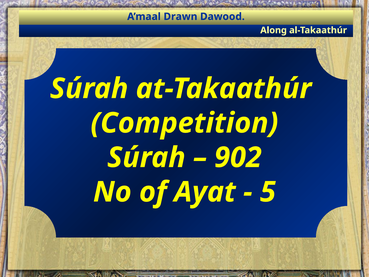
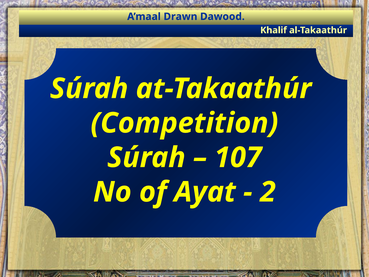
Along: Along -> Khalif
902: 902 -> 107
5: 5 -> 2
